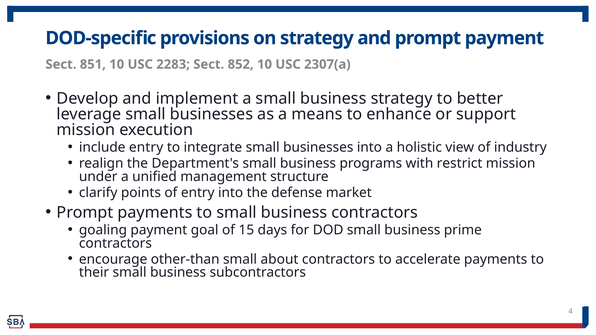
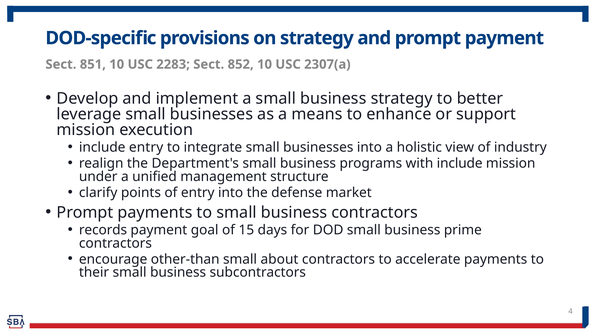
with restrict: restrict -> include
goaling: goaling -> records
